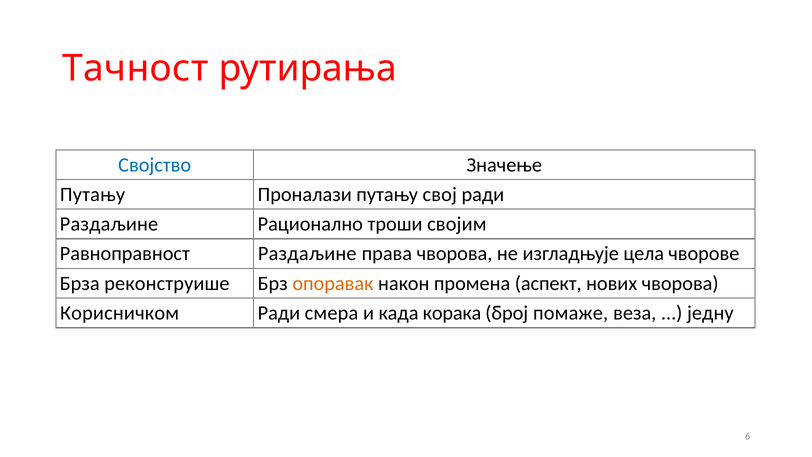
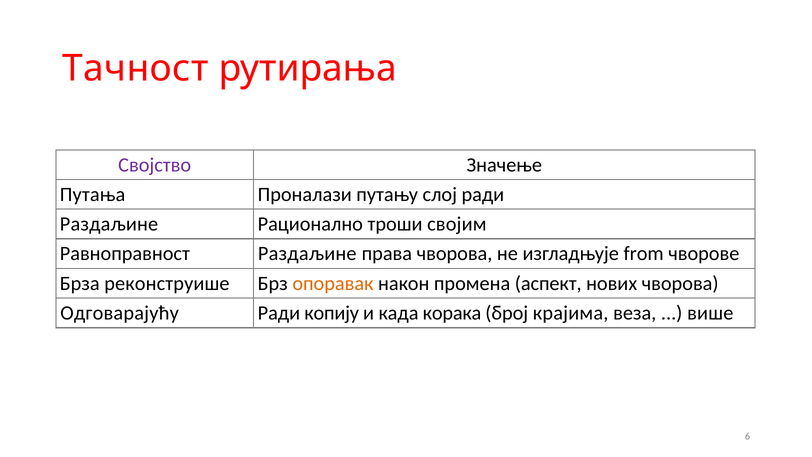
Својство colour: blue -> purple
Путању at (93, 194): Путању -> Путања
свој: свој -> слој
цела: цела -> from
Корисничком: Корисничком -> Одговарајућу
смера: смера -> копију
помаже: помаже -> крајима
једну: једну -> више
